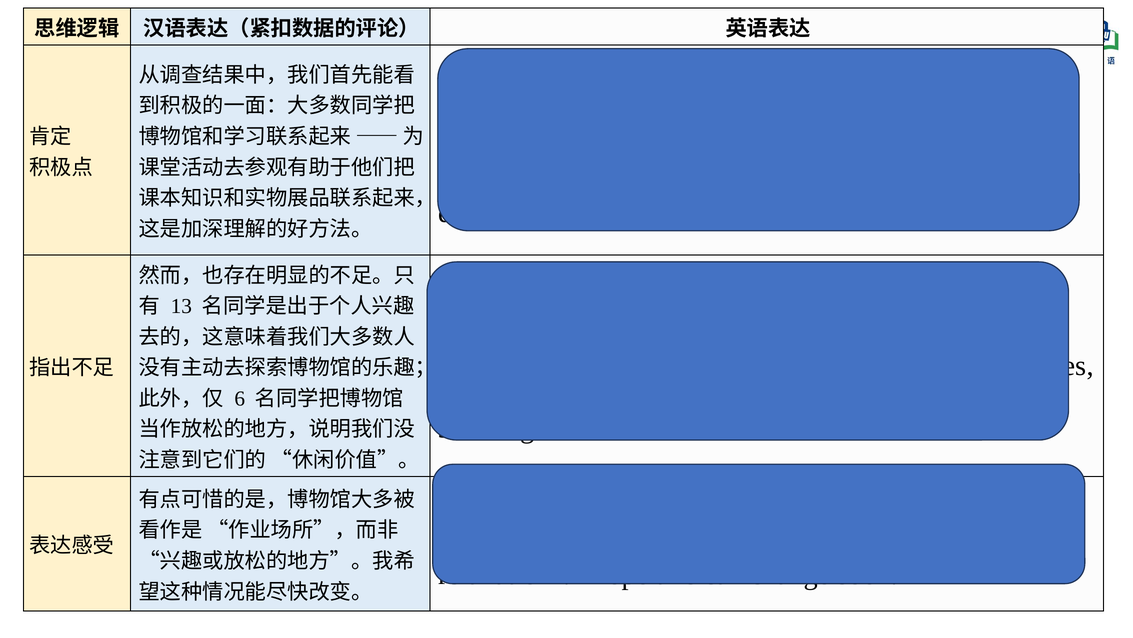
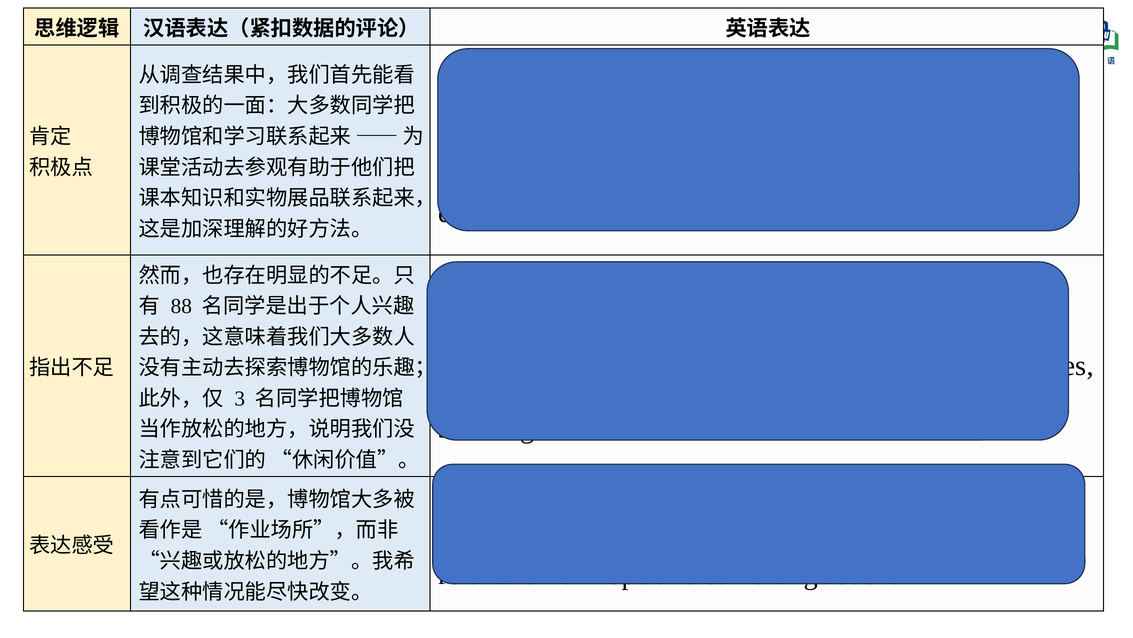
13: 13 -> 88
6: 6 -> 3
